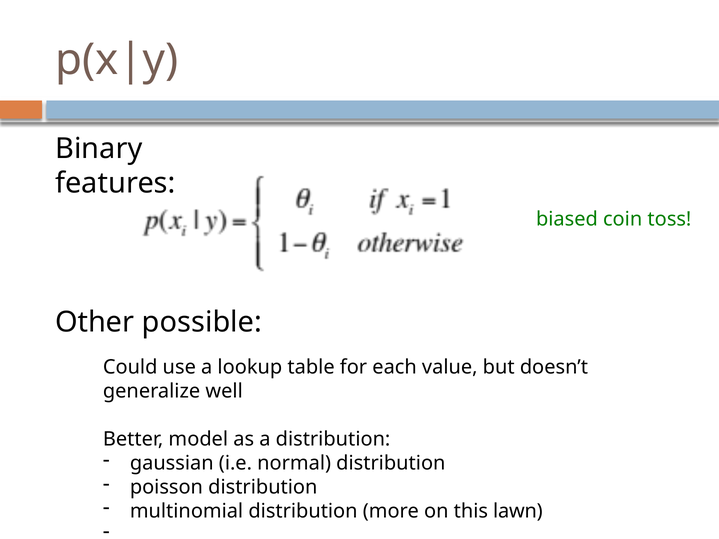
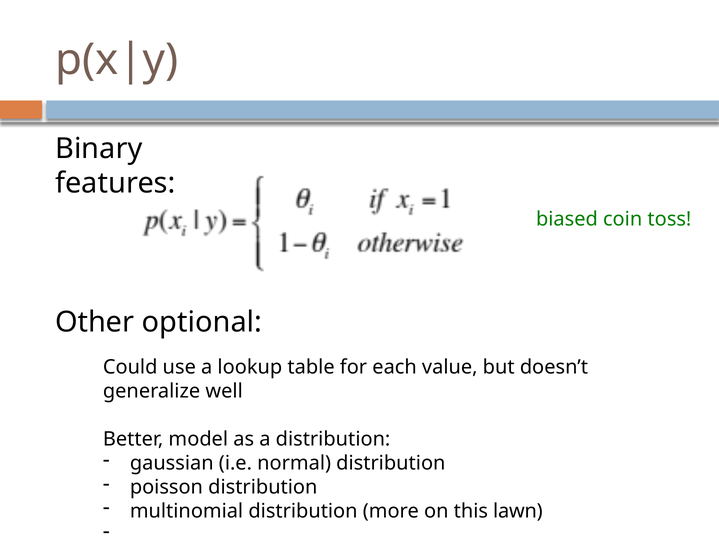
possible: possible -> optional
